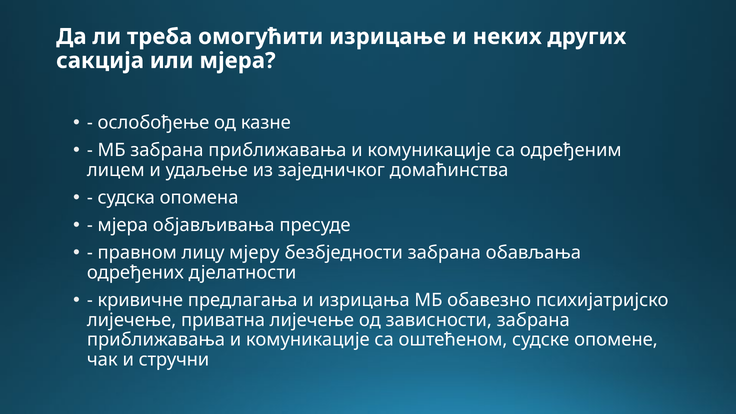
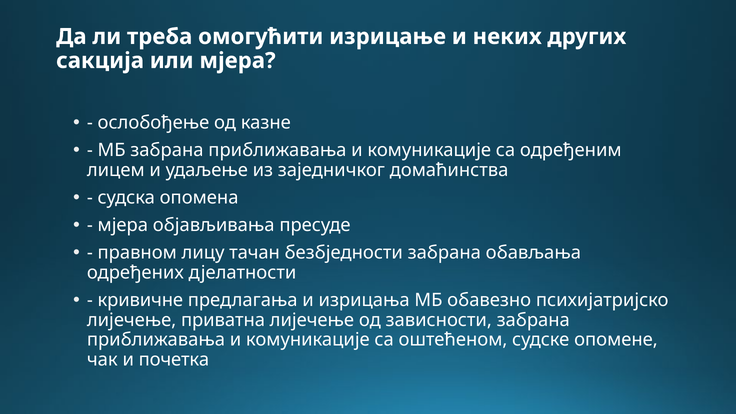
мјеру: мјеру -> тачан
стручни: стручни -> почетка
